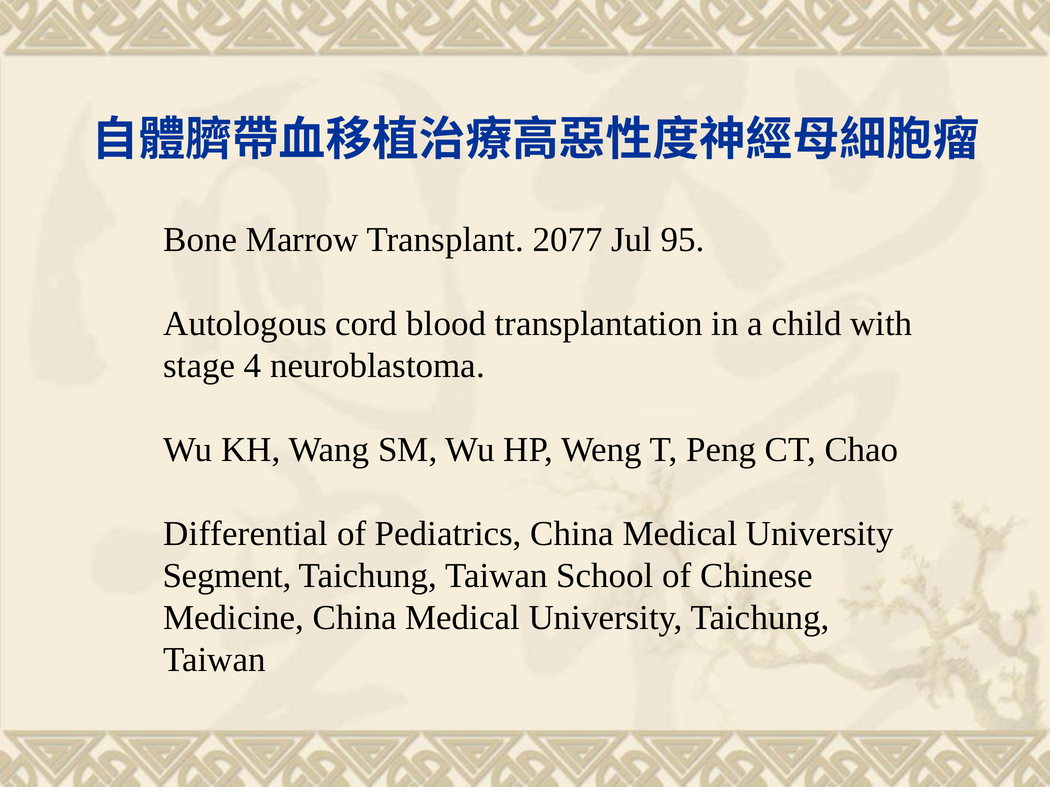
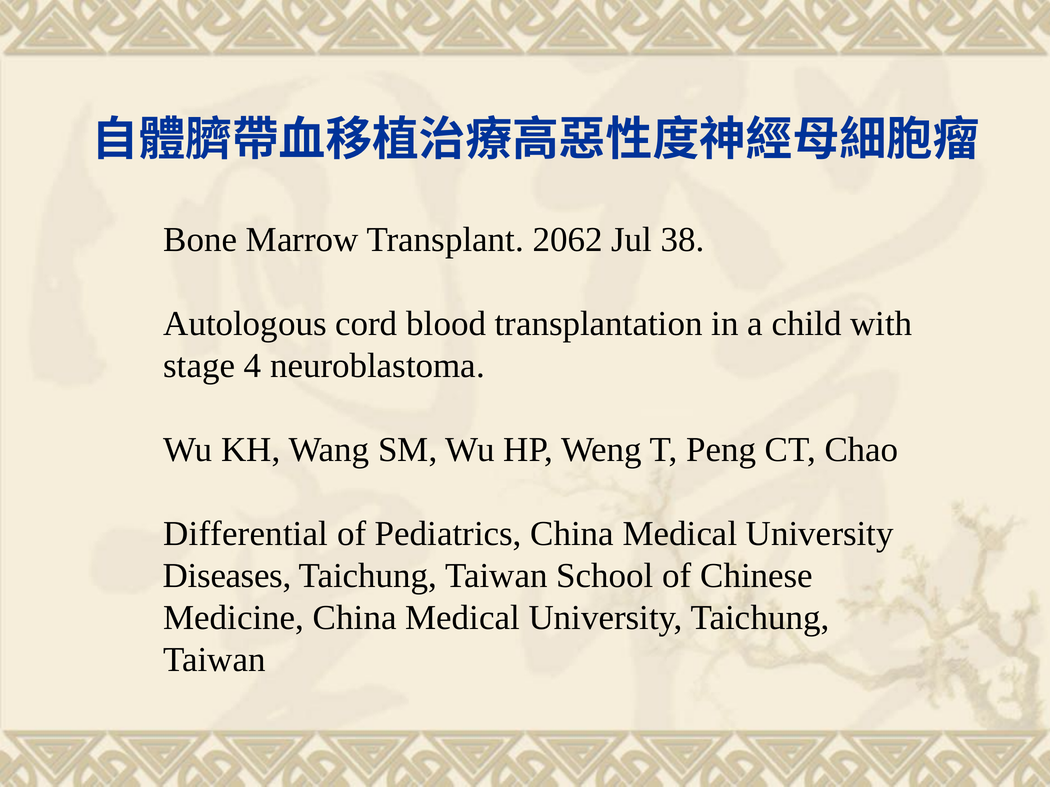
2077: 2077 -> 2062
95: 95 -> 38
Segment: Segment -> Diseases
